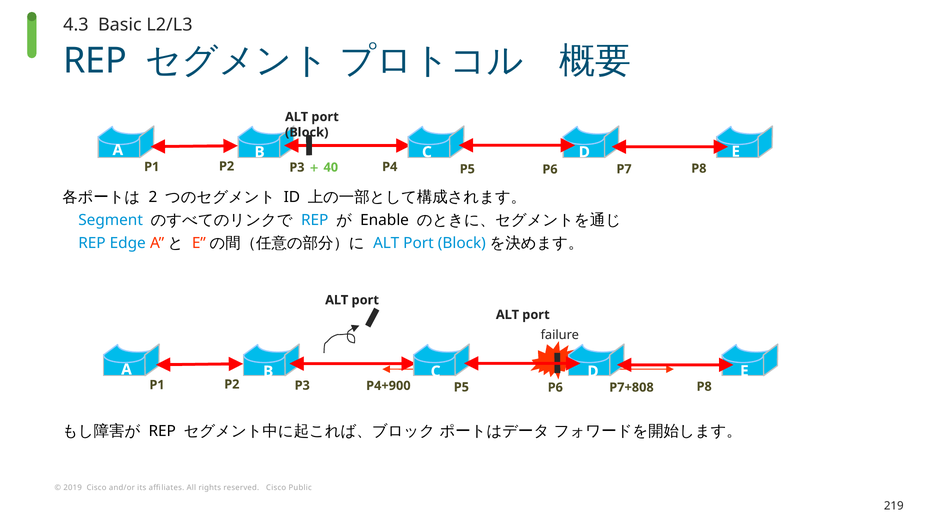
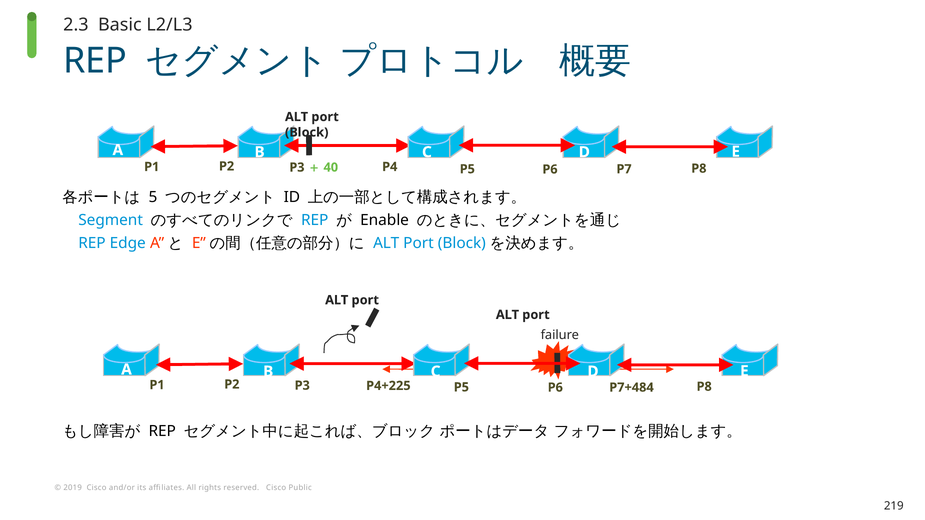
4.3: 4.3 -> 2.3
2: 2 -> 5
P4+900: P4+900 -> P4+225
P7+808: P7+808 -> P7+484
